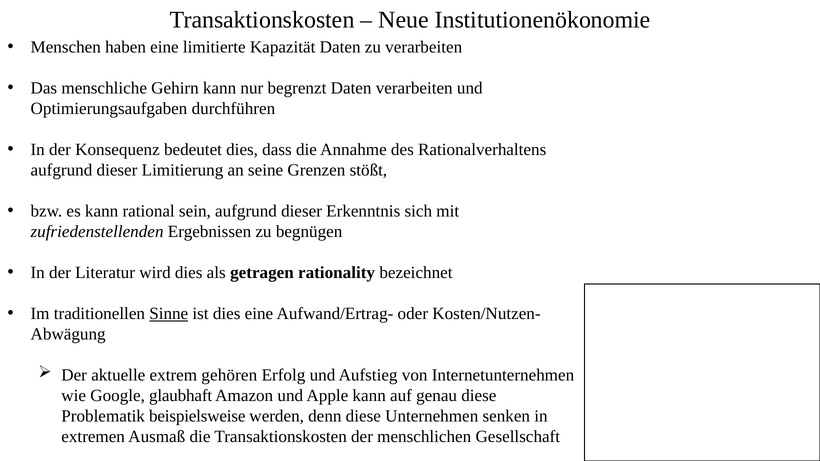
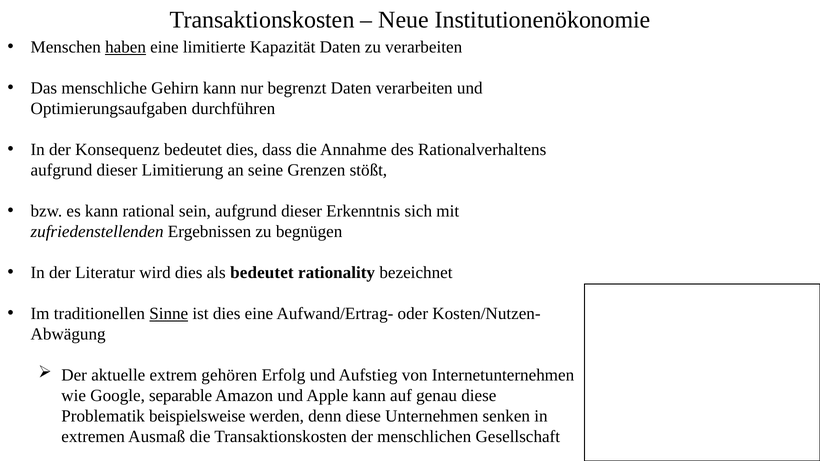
haben underline: none -> present
als getragen: getragen -> bedeutet
glaubhaft: glaubhaft -> separable
